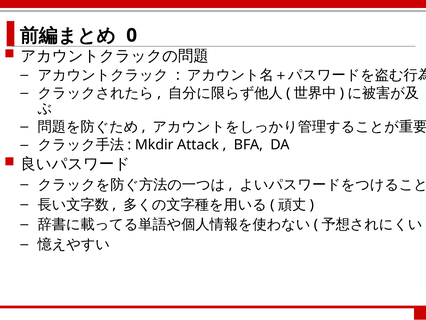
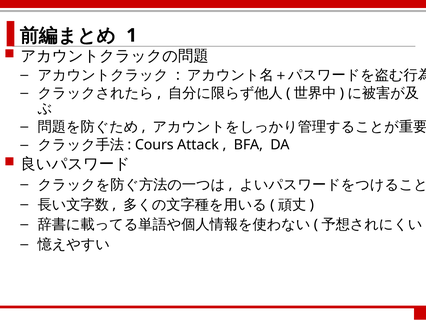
0: 0 -> 1
Mkdir: Mkdir -> Cours
